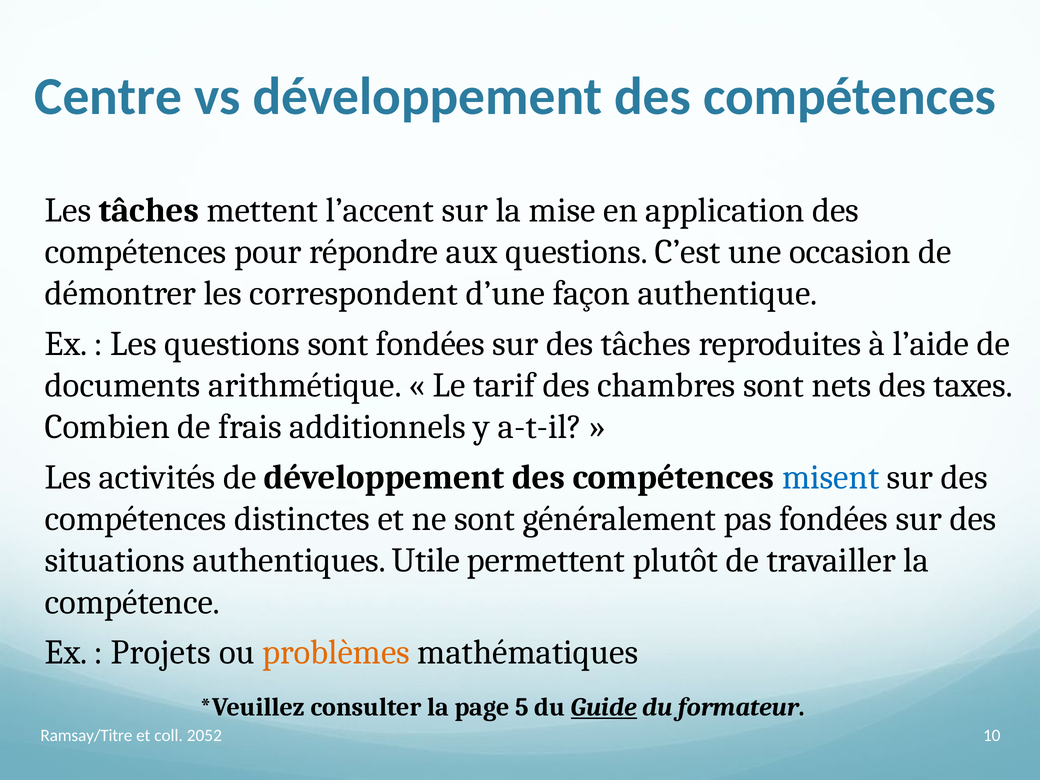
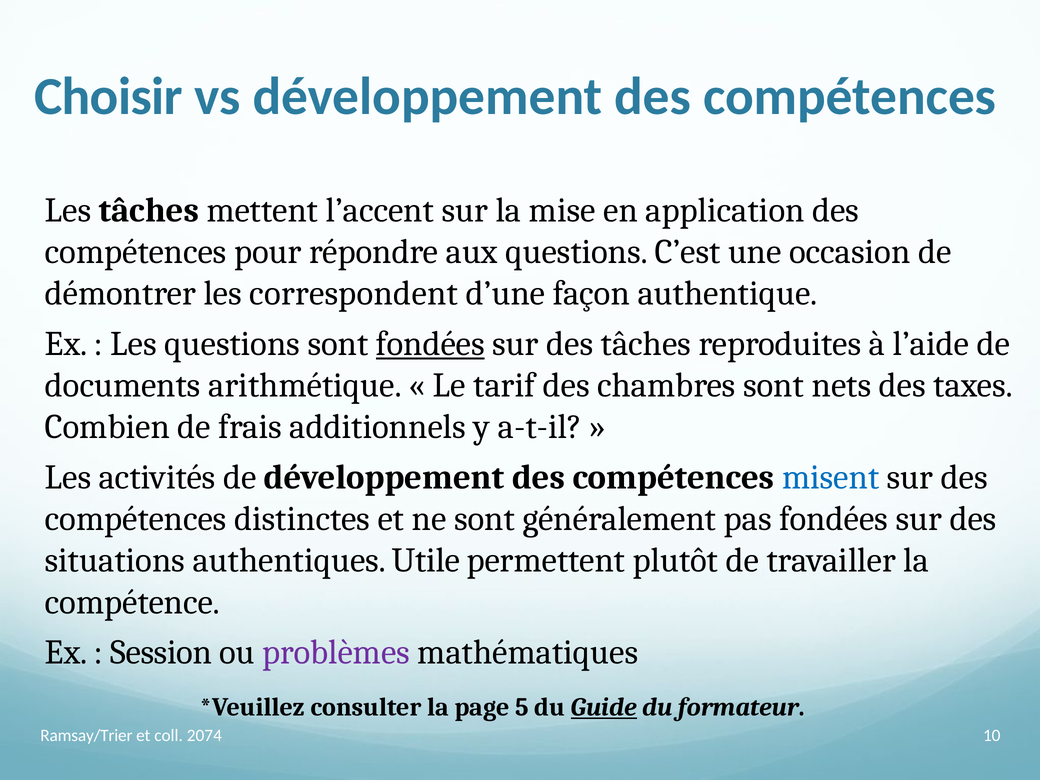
Centre: Centre -> Choisir
fondées at (430, 344) underline: none -> present
Projets: Projets -> Session
problèmes colour: orange -> purple
Ramsay/Titre: Ramsay/Titre -> Ramsay/Trier
2052: 2052 -> 2074
